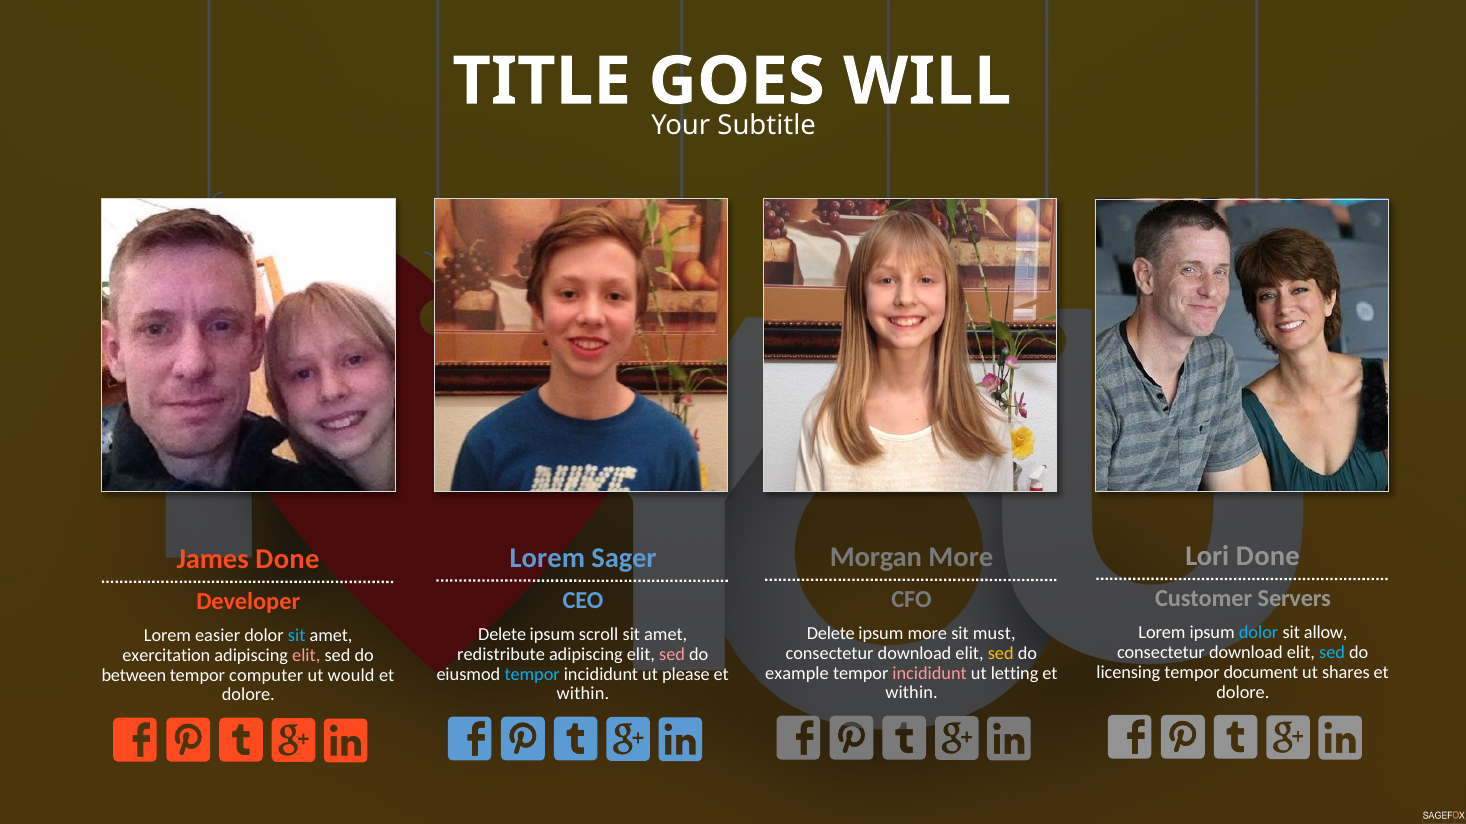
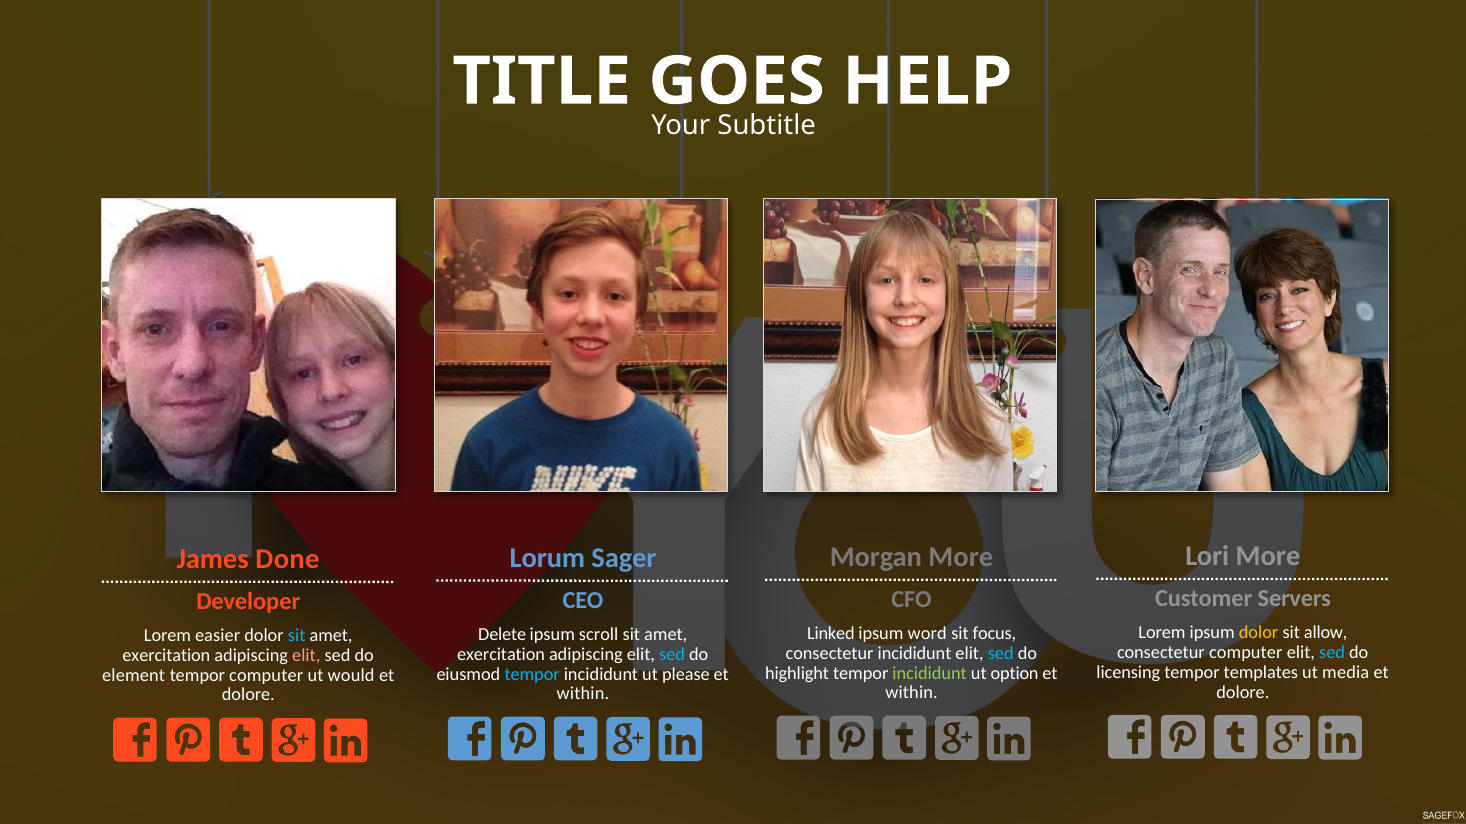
WILL: WILL -> HELP
Lori Done: Done -> More
Lorem at (547, 558): Lorem -> Lorum
dolor at (1259, 633) colour: light blue -> yellow
Delete at (831, 634): Delete -> Linked
ipsum more: more -> word
must: must -> focus
download at (1246, 653): download -> computer
download at (915, 654): download -> incididunt
sed at (1001, 654) colour: yellow -> light blue
redistribute at (501, 655): redistribute -> exercitation
sed at (672, 655) colour: pink -> light blue
document: document -> templates
shares: shares -> media
example: example -> highlight
incididunt at (930, 674) colour: pink -> light green
letting: letting -> option
between: between -> element
